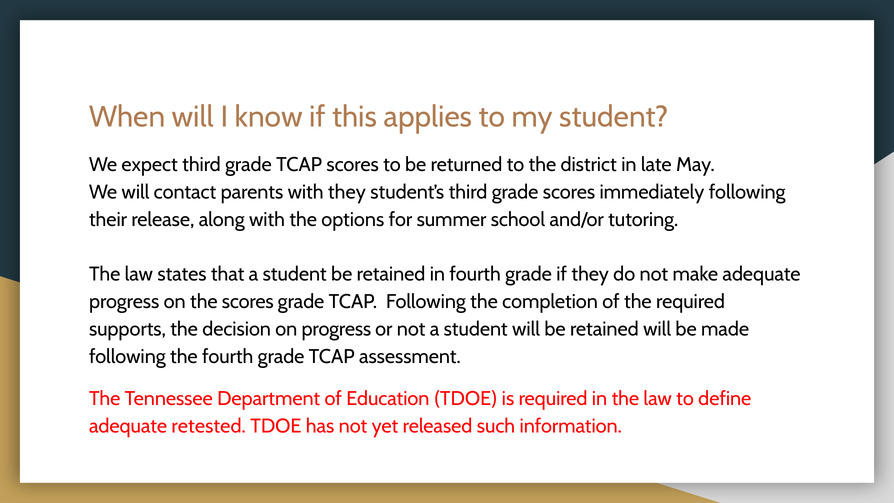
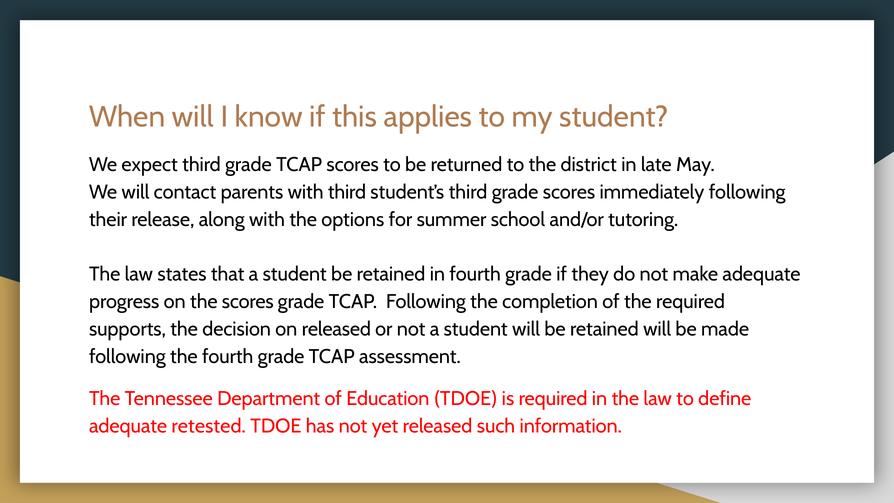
with they: they -> third
on progress: progress -> released
